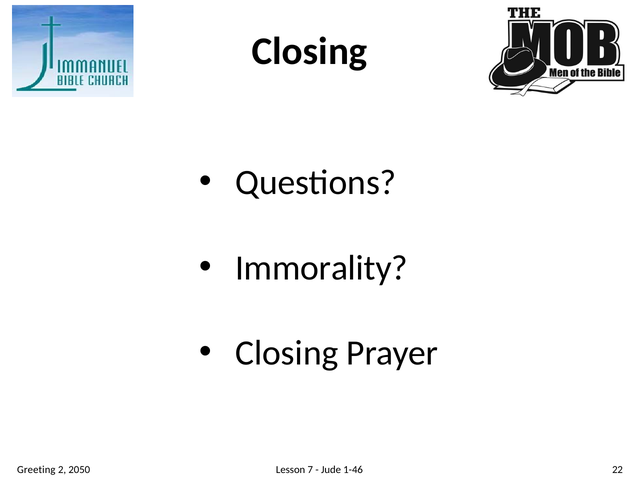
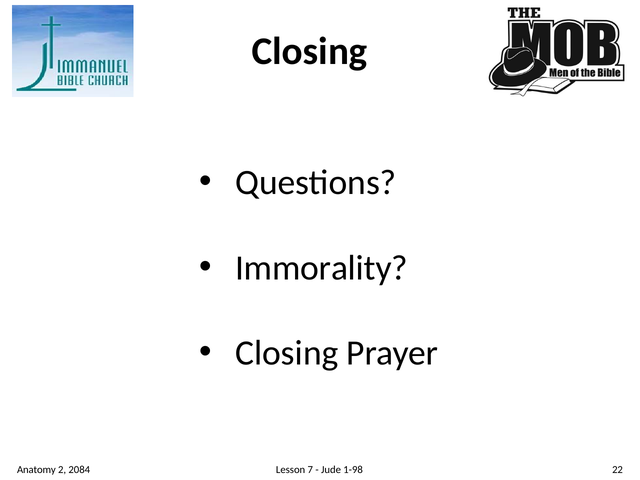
Greeting: Greeting -> Anatomy
2050: 2050 -> 2084
1-46: 1-46 -> 1-98
